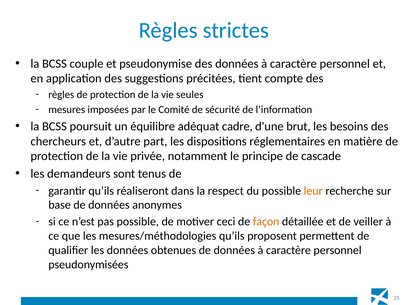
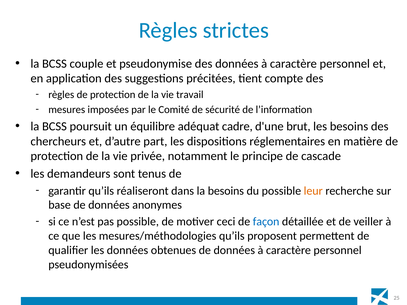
seules: seules -> travail
la respect: respect -> besoins
façon colour: orange -> blue
